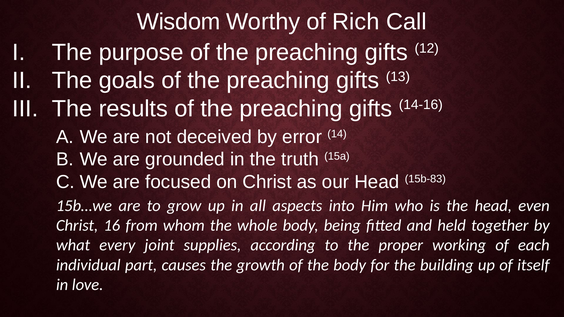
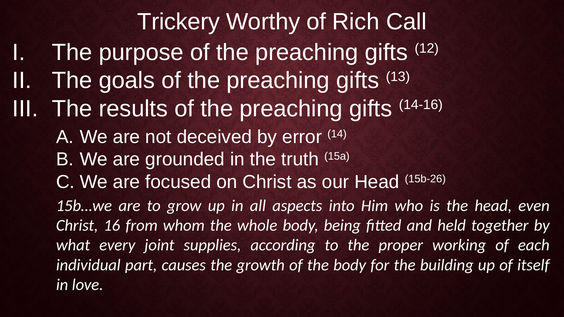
Wisdom: Wisdom -> Trickery
15b-83: 15b-83 -> 15b-26
